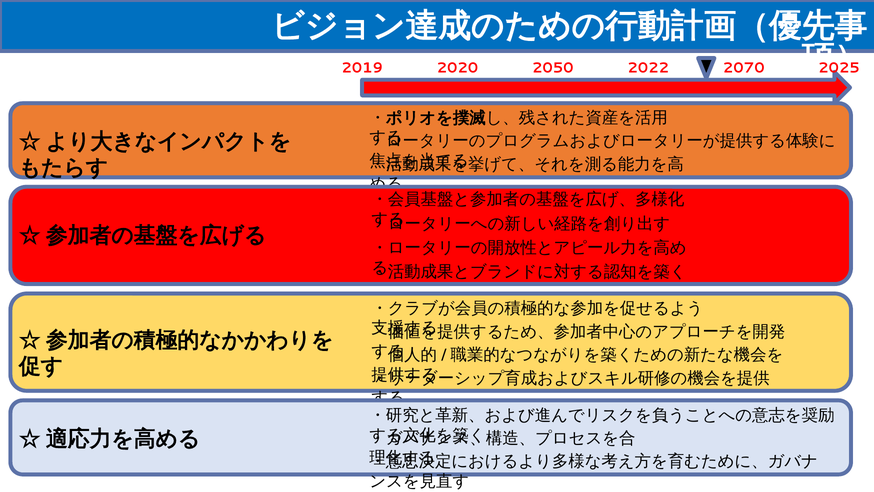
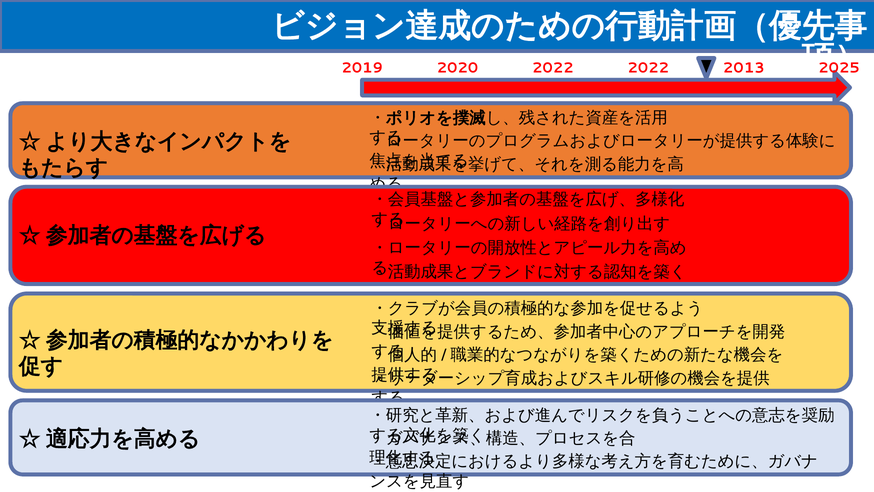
2020 2050: 2050 -> 2022
2070: 2070 -> 2013
